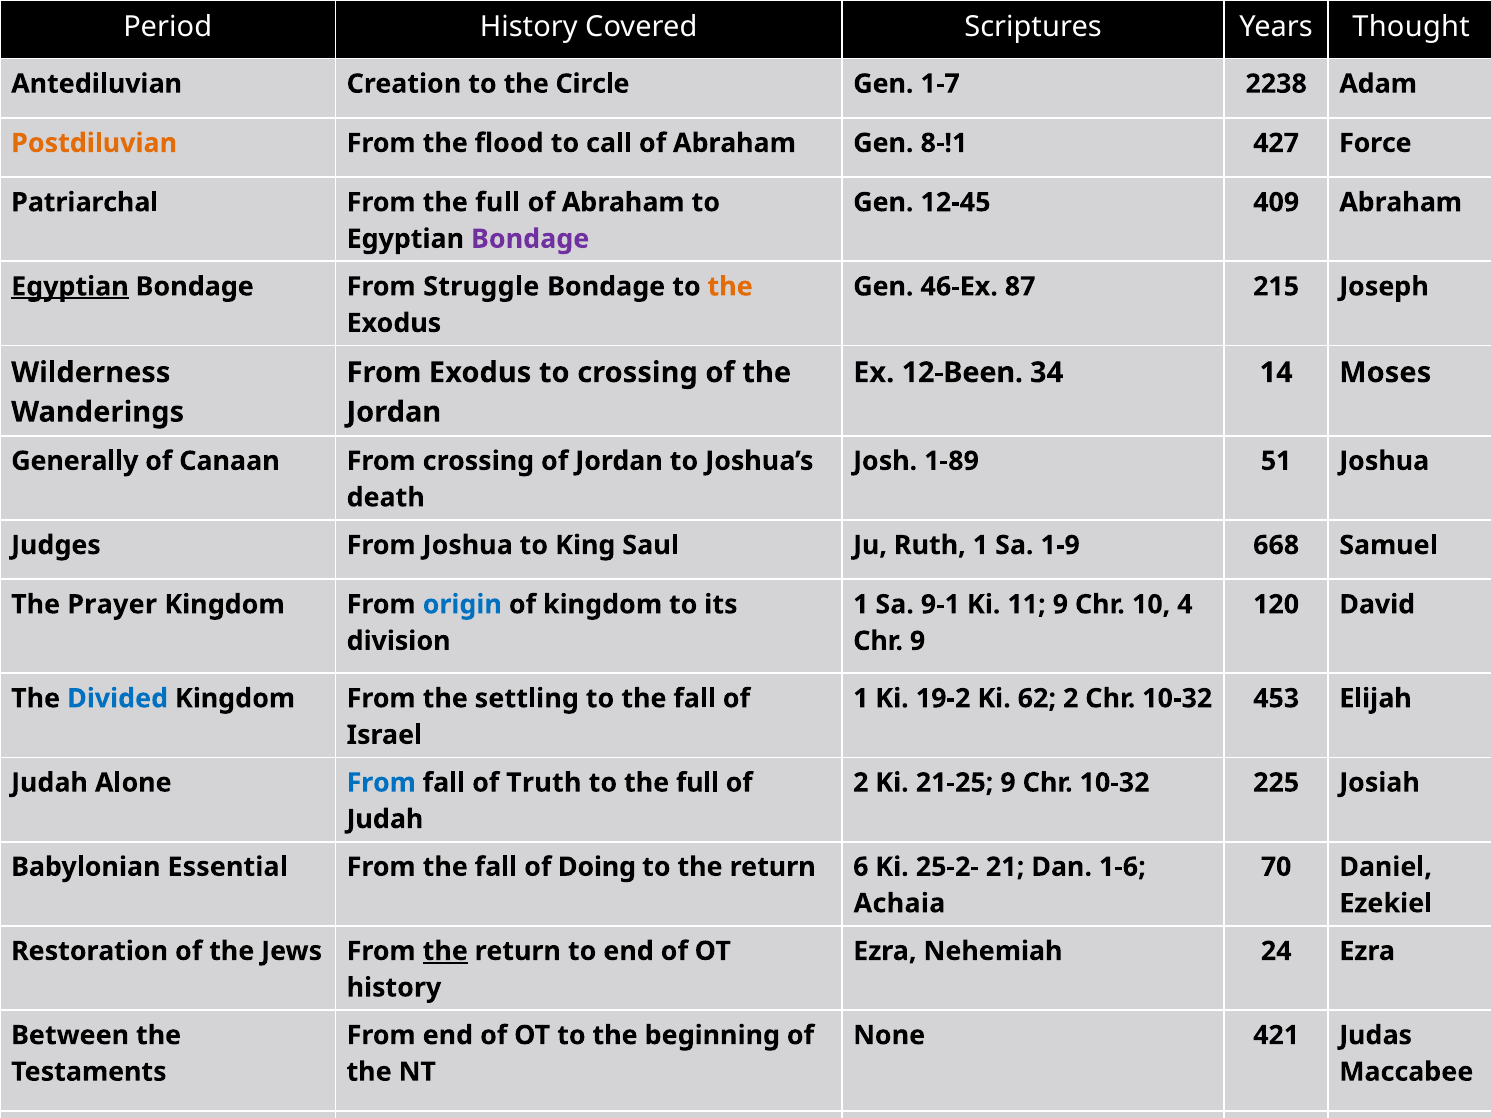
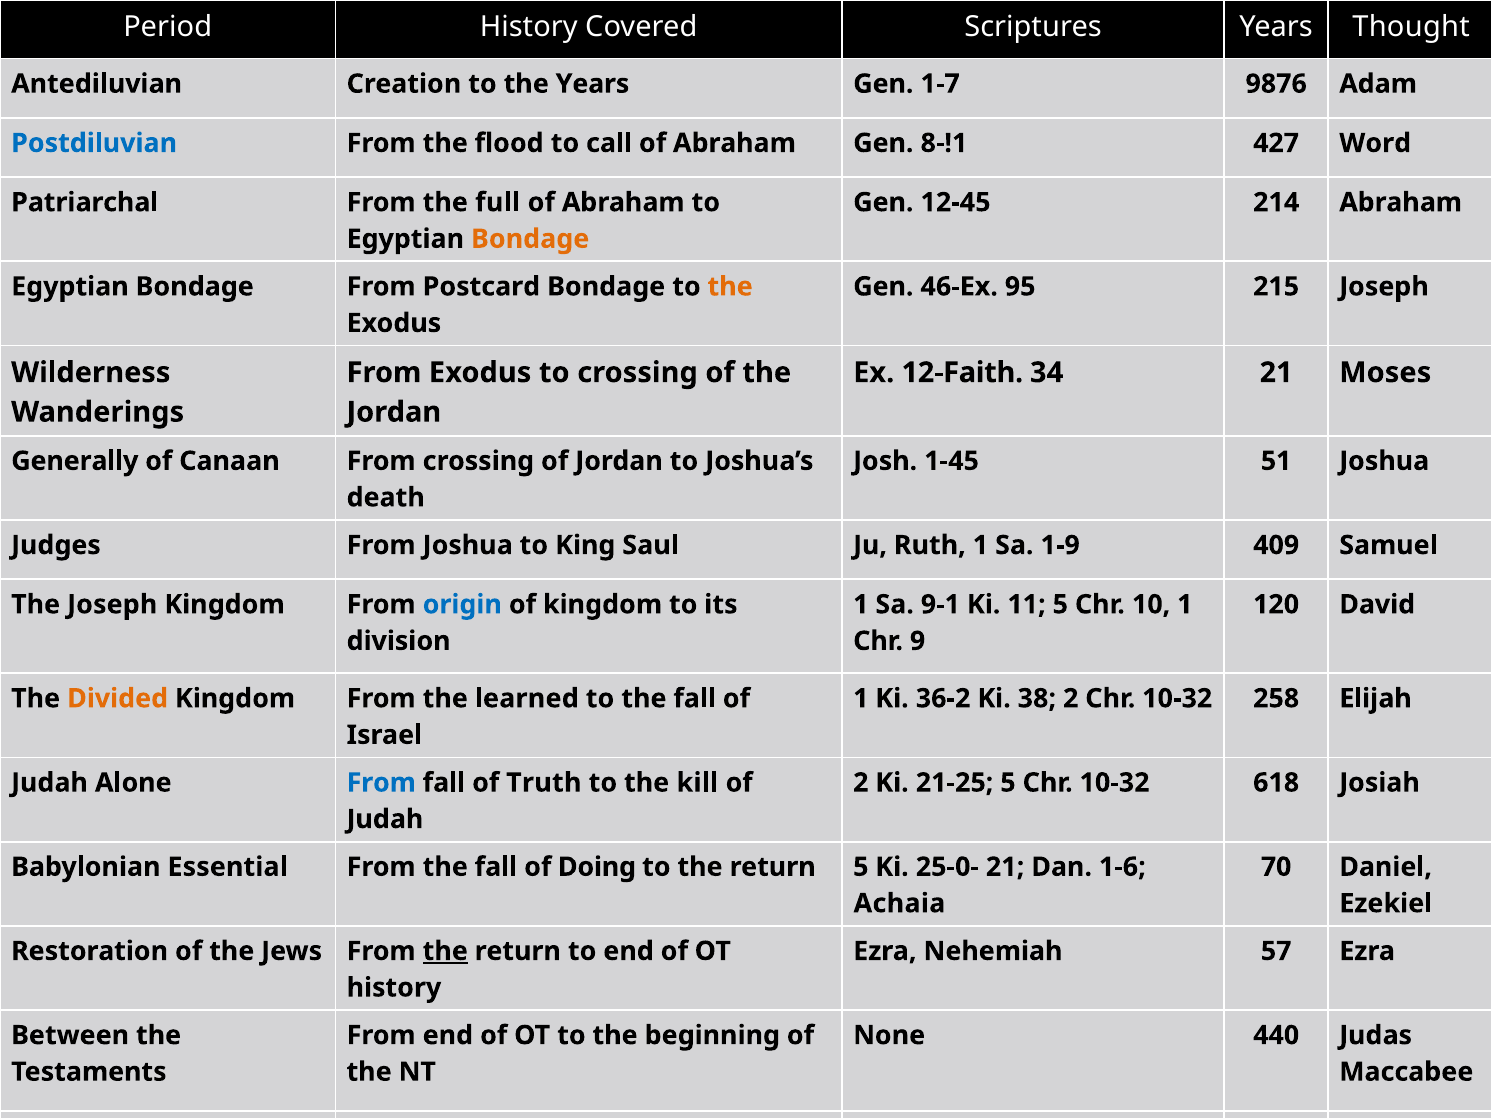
the Circle: Circle -> Years
2238: 2238 -> 9876
Postdiluvian colour: orange -> blue
Force: Force -> Word
409: 409 -> 214
Bondage at (530, 239) colour: purple -> orange
Egyptian at (70, 287) underline: present -> none
Struggle: Struggle -> Postcard
87: 87 -> 95
12-Been: 12-Been -> 12-Faith
34 14: 14 -> 21
1-89: 1-89 -> 1-45
668: 668 -> 409
The Prayer: Prayer -> Joseph
11 9: 9 -> 5
10 4: 4 -> 1
Divided colour: blue -> orange
settling: settling -> learned
19-2: 19-2 -> 36-2
62: 62 -> 38
453: 453 -> 258
to the full: full -> kill
21-25 9: 9 -> 5
225: 225 -> 618
return 6: 6 -> 5
25-2-: 25-2- -> 25-0-
24: 24 -> 57
421: 421 -> 440
